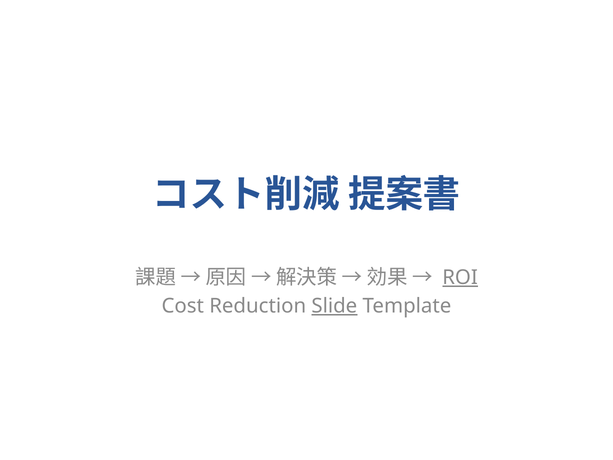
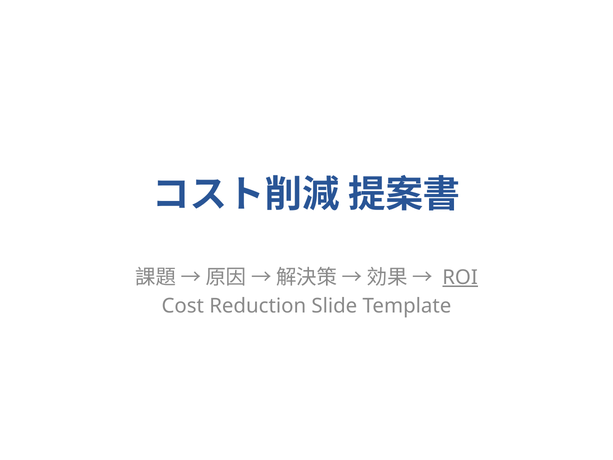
Slide underline: present -> none
